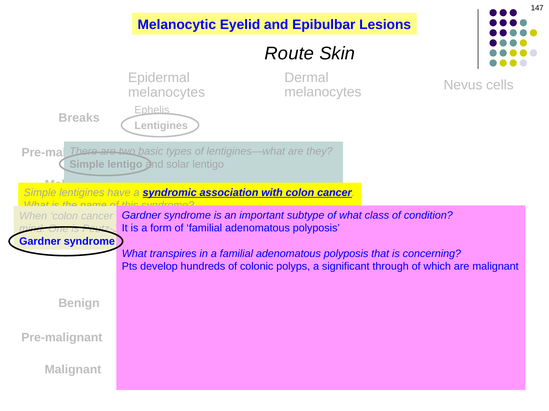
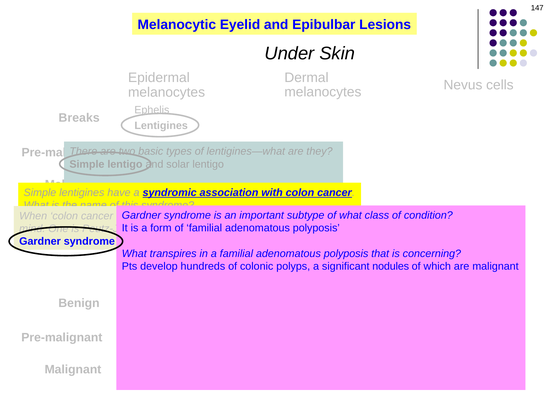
Route: Route -> Under
through: through -> nodules
